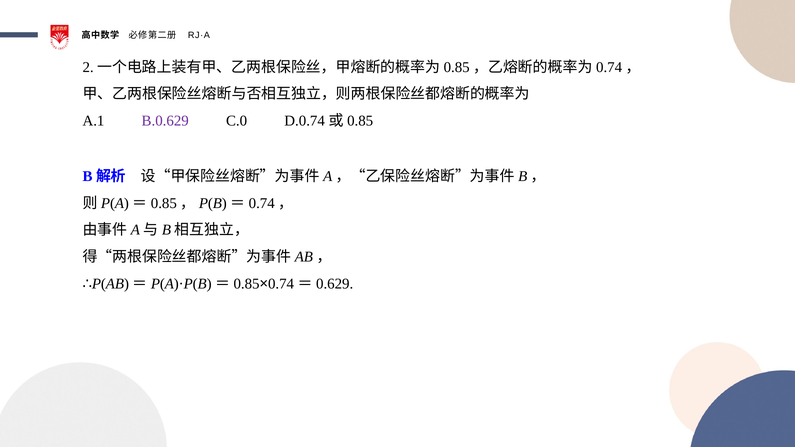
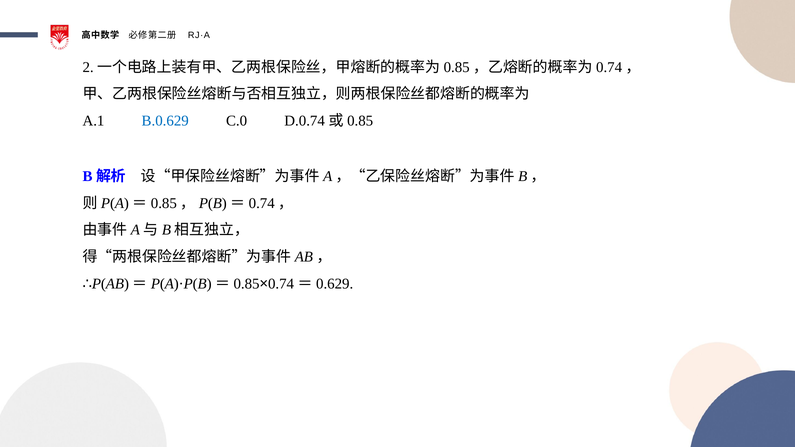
B.0.629 colour: purple -> blue
